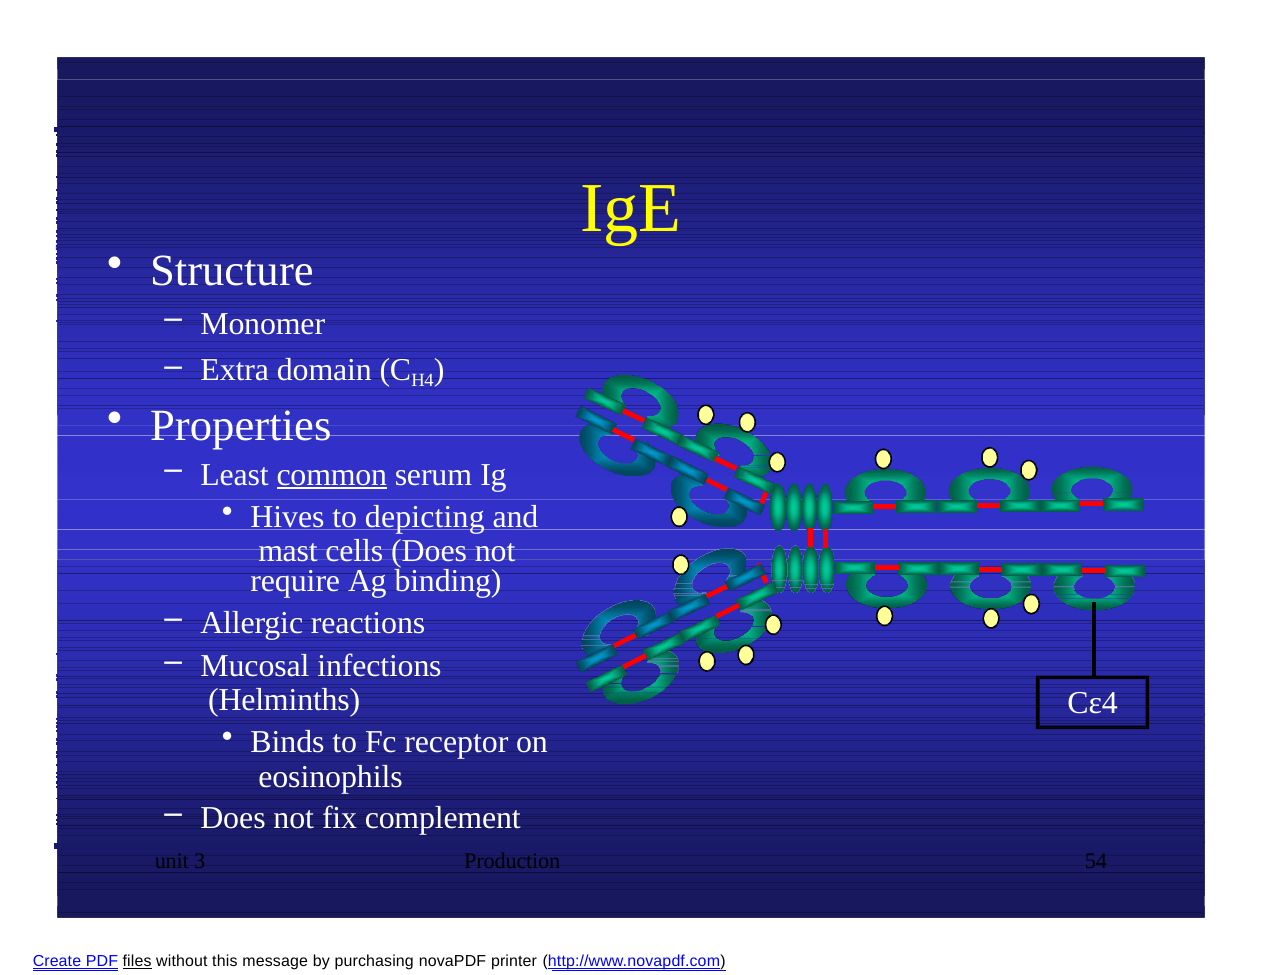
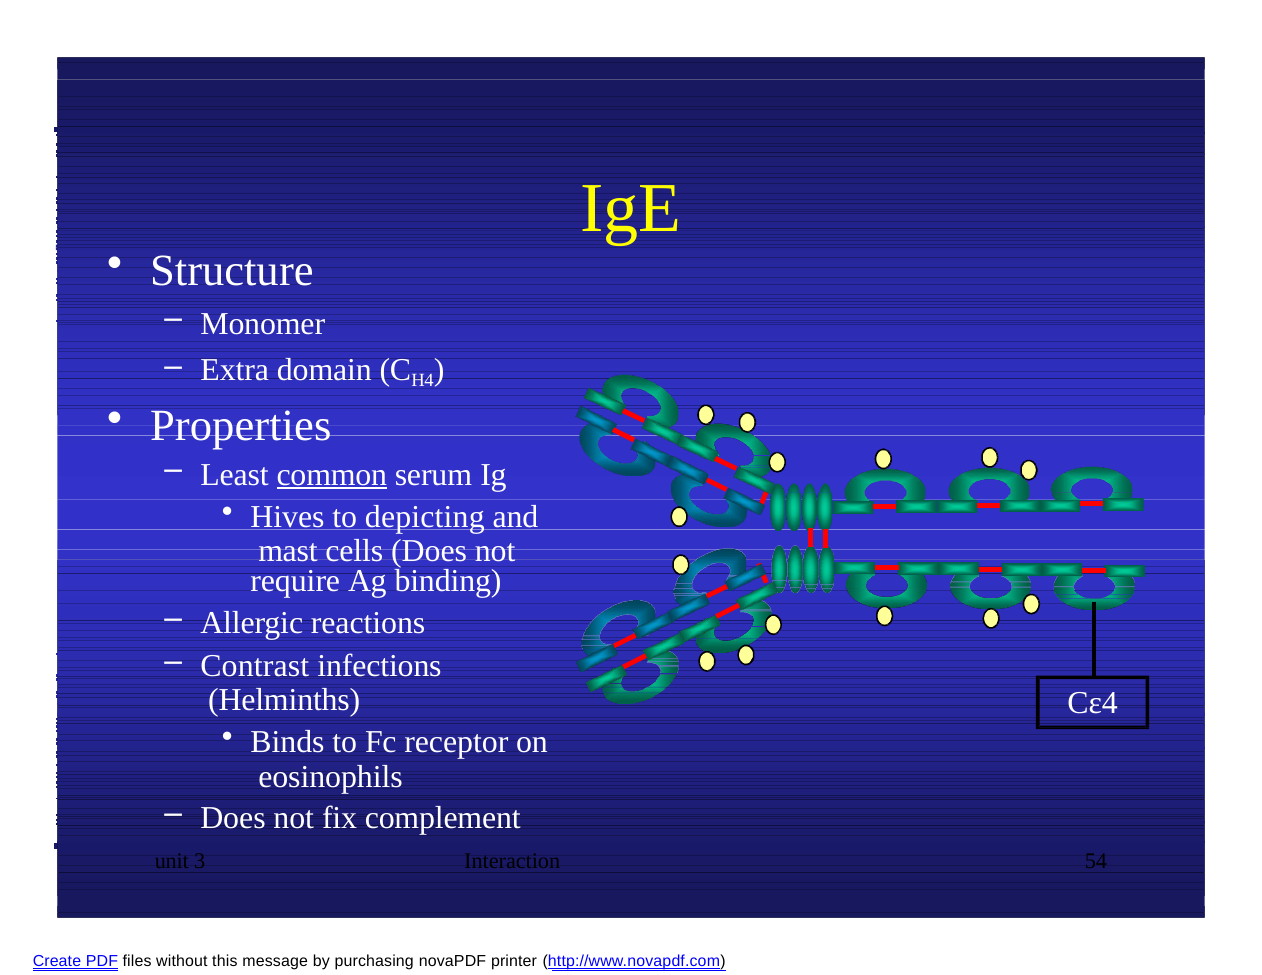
Mucosal: Mucosal -> Contrast
Production: Production -> Interaction
files underline: present -> none
